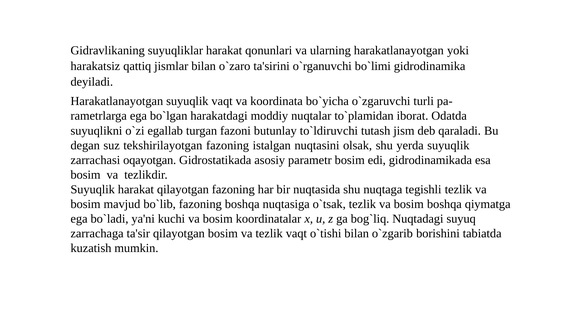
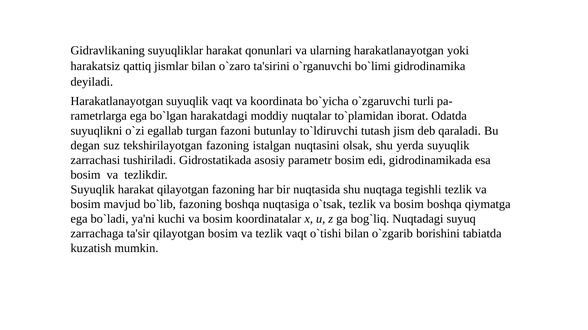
oqayotgan: oqayotgan -> tushiriladi
